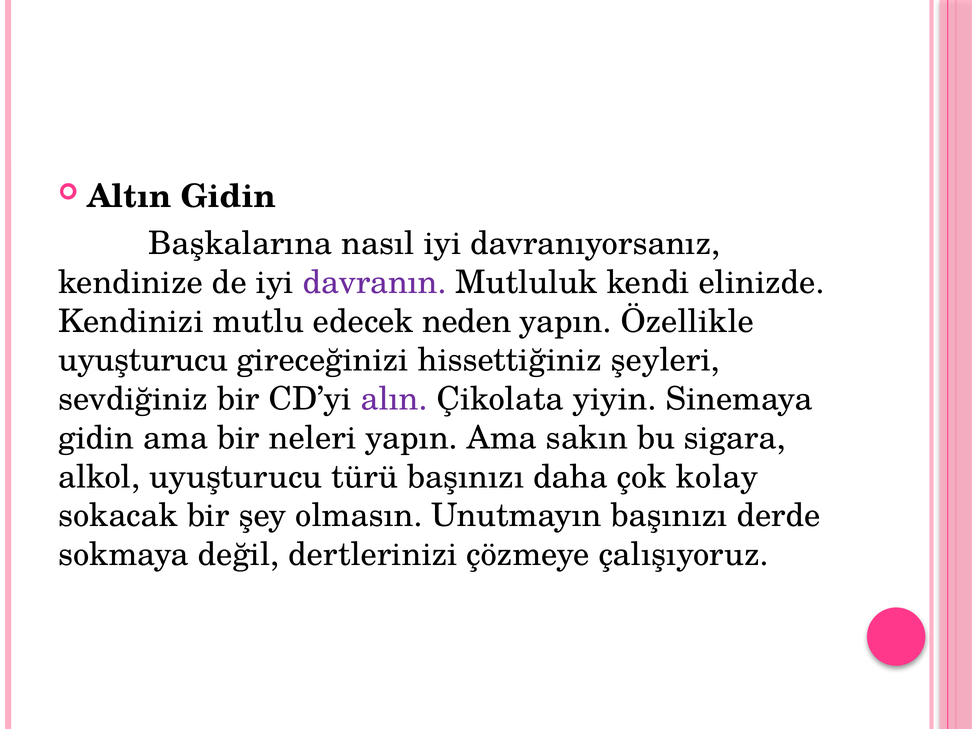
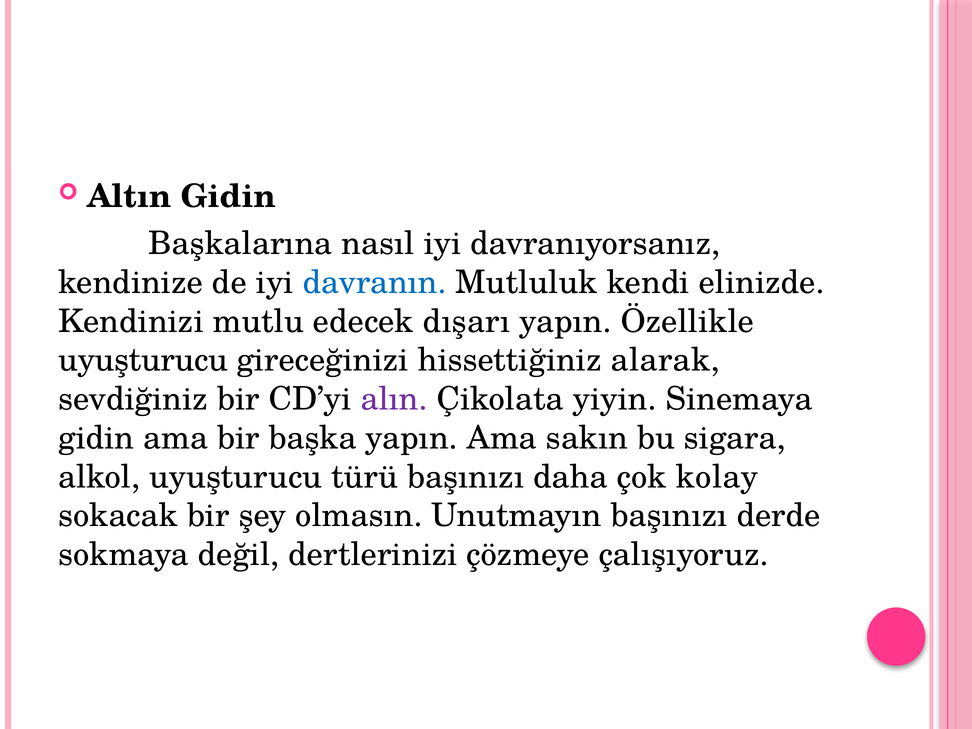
davranın colour: purple -> blue
neden: neden -> dışarı
şeyleri: şeyleri -> alarak
neleri: neleri -> başka
